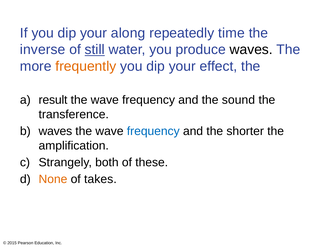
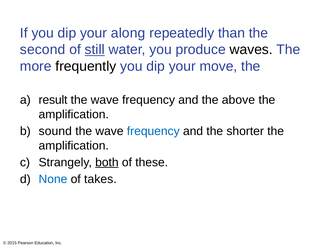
time: time -> than
inverse: inverse -> second
frequently colour: orange -> black
effect: effect -> move
sound: sound -> above
transference at (74, 115): transference -> amplification
waves at (55, 132): waves -> sound
both underline: none -> present
None colour: orange -> blue
